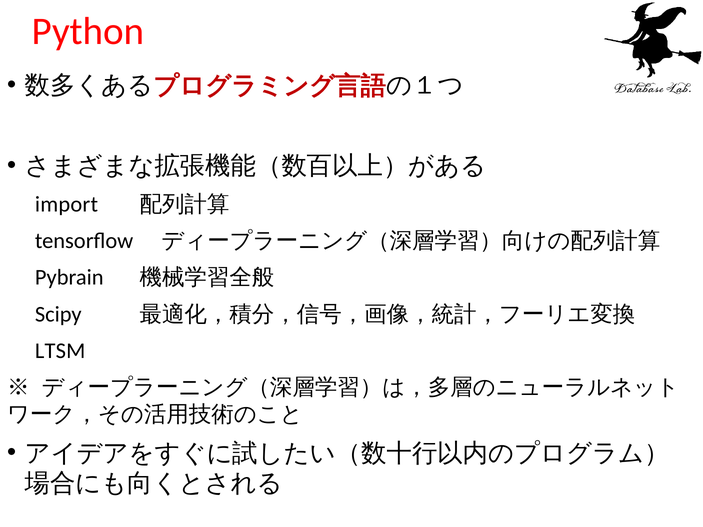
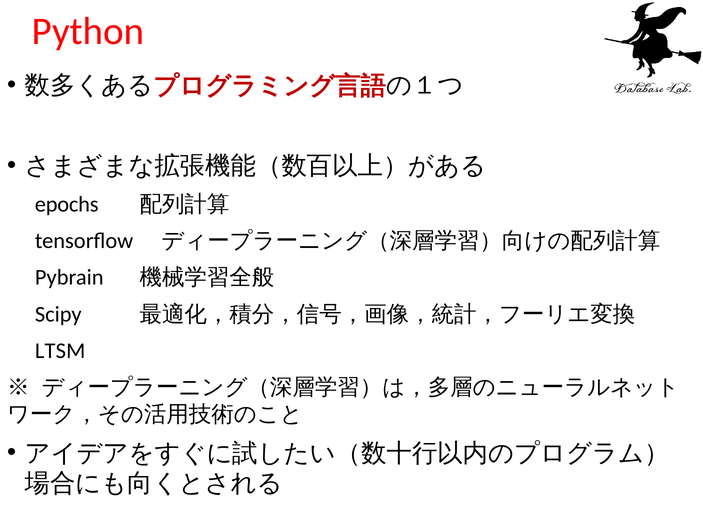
import: import -> epochs
